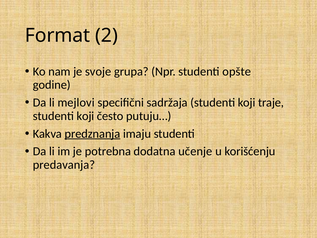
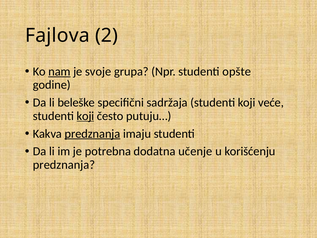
Format: Format -> Fajlova
nam underline: none -> present
mejlovi: mejlovi -> beleške
traje: traje -> veće
koji at (85, 116) underline: none -> present
predavanja at (64, 165): predavanja -> predznanja
